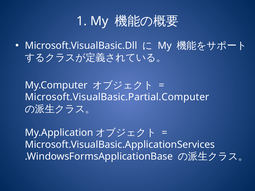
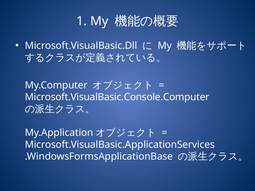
Microsoft.VisualBasic.Partial.Computer: Microsoft.VisualBasic.Partial.Computer -> Microsoft.VisualBasic.Console.Computer
